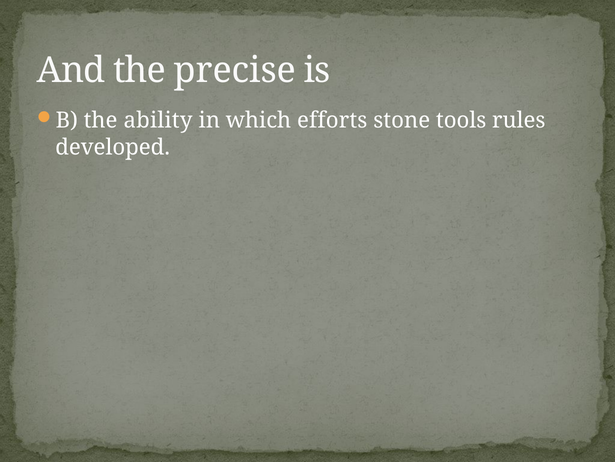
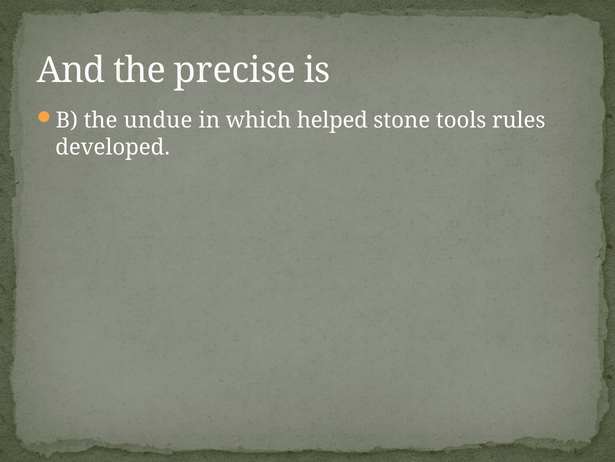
ability: ability -> undue
efforts: efforts -> helped
